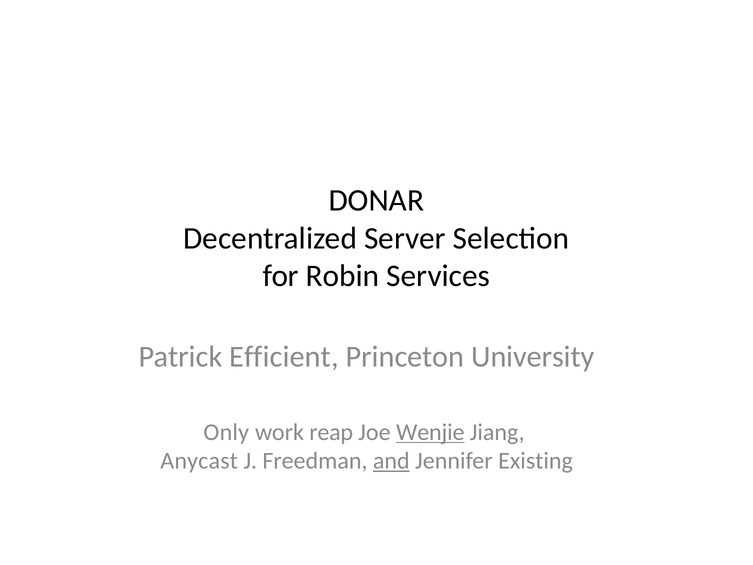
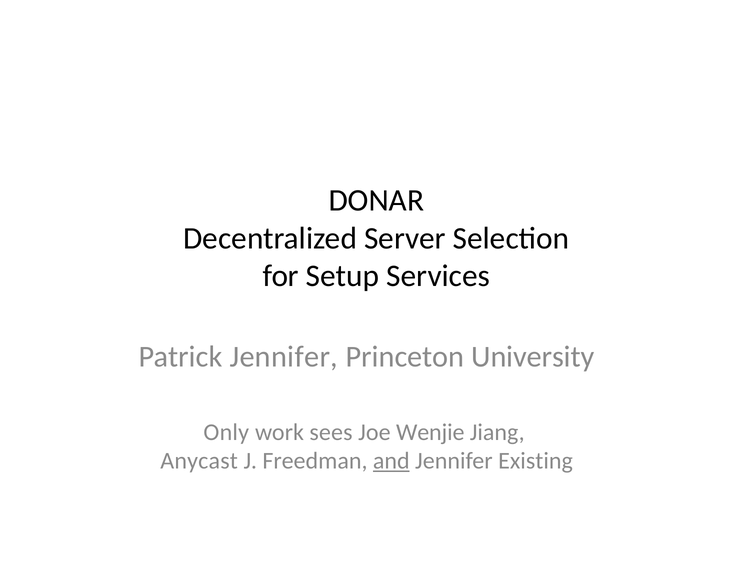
Robin: Robin -> Setup
Patrick Efficient: Efficient -> Jennifer
reap: reap -> sees
Wenjie underline: present -> none
